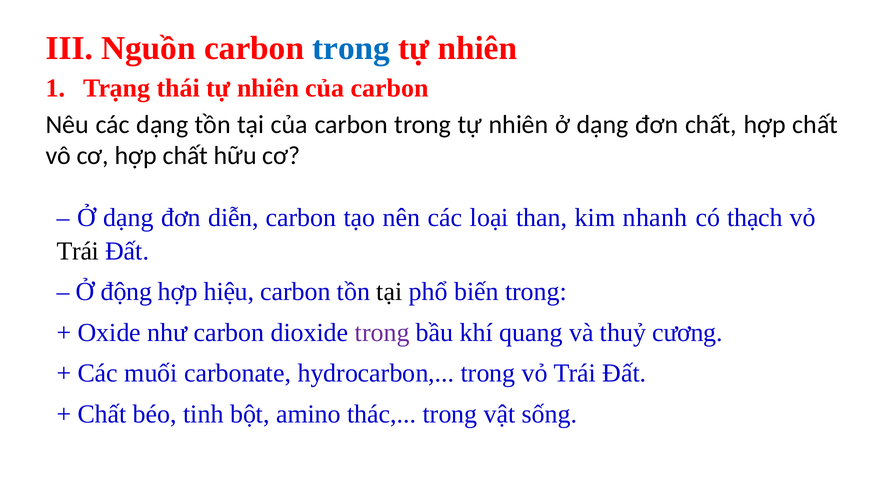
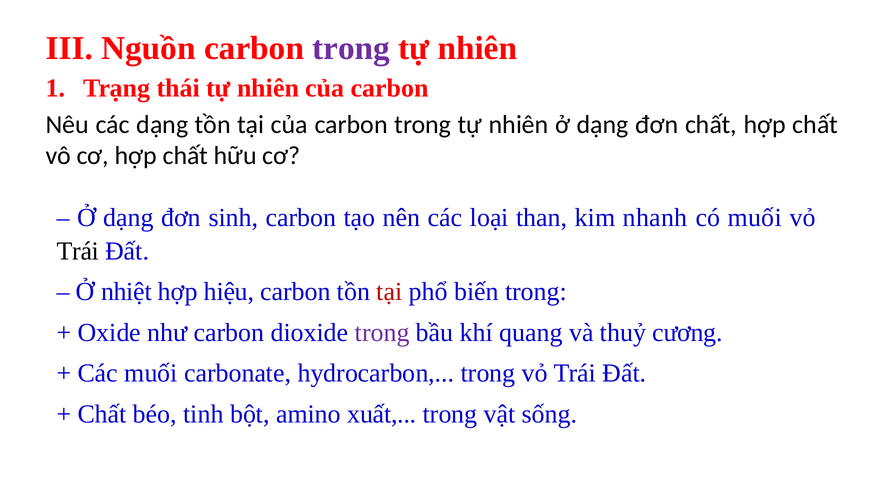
trong at (351, 48) colour: blue -> purple
diễn: diễn -> sinh
có thạch: thạch -> muối
động: động -> nhiệt
tại at (389, 292) colour: black -> red
thác: thác -> xuất
